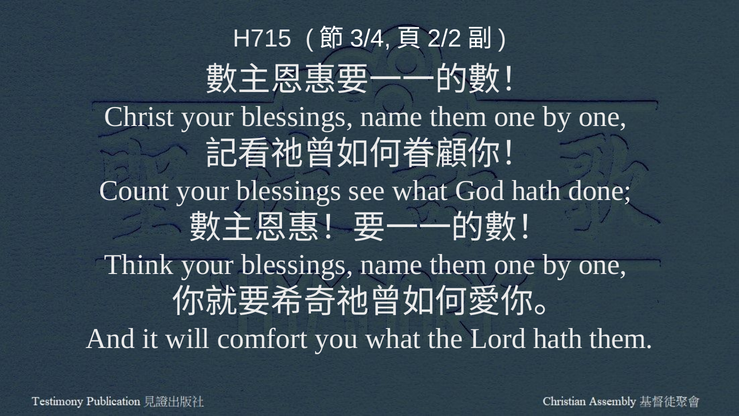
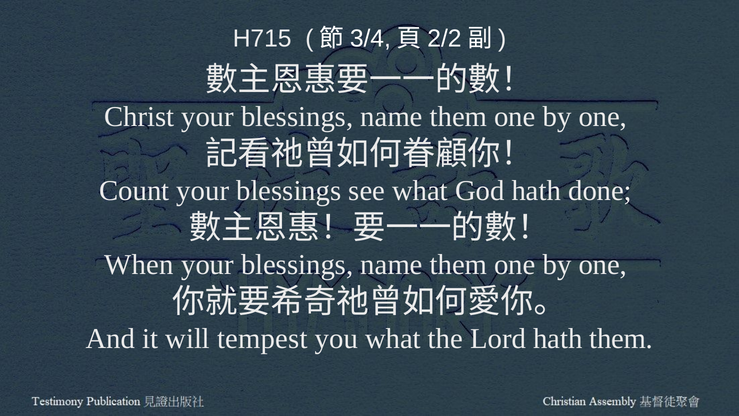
Think: Think -> When
comfort: comfort -> tempest
